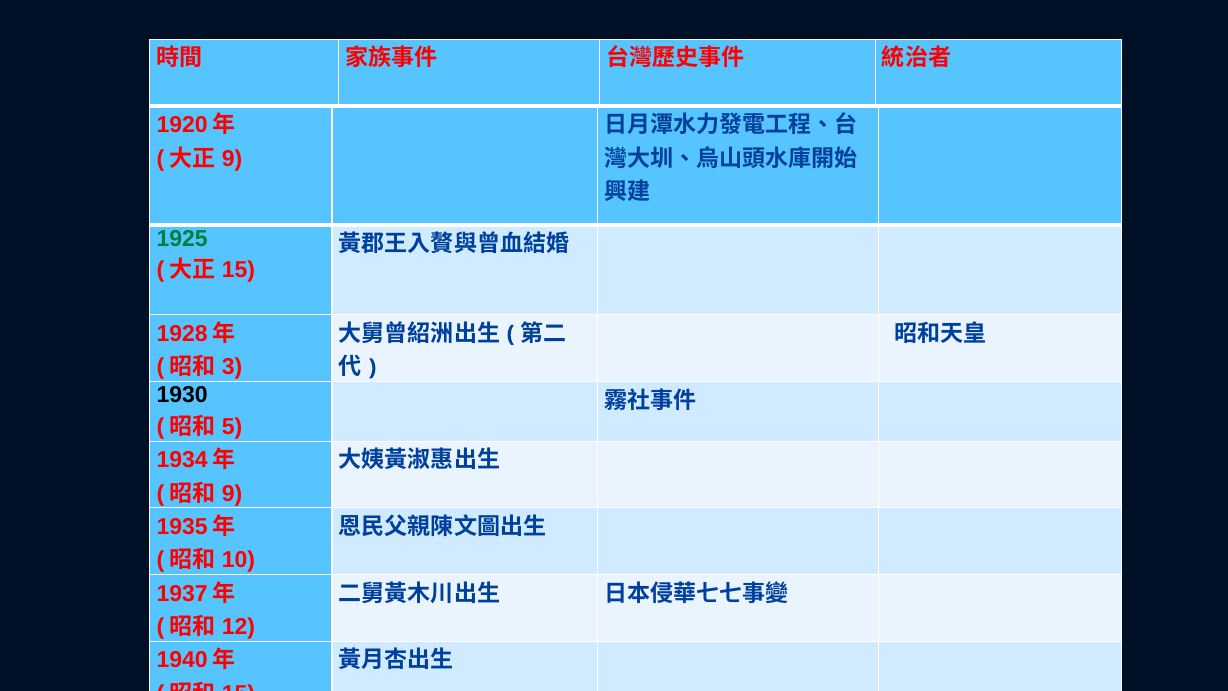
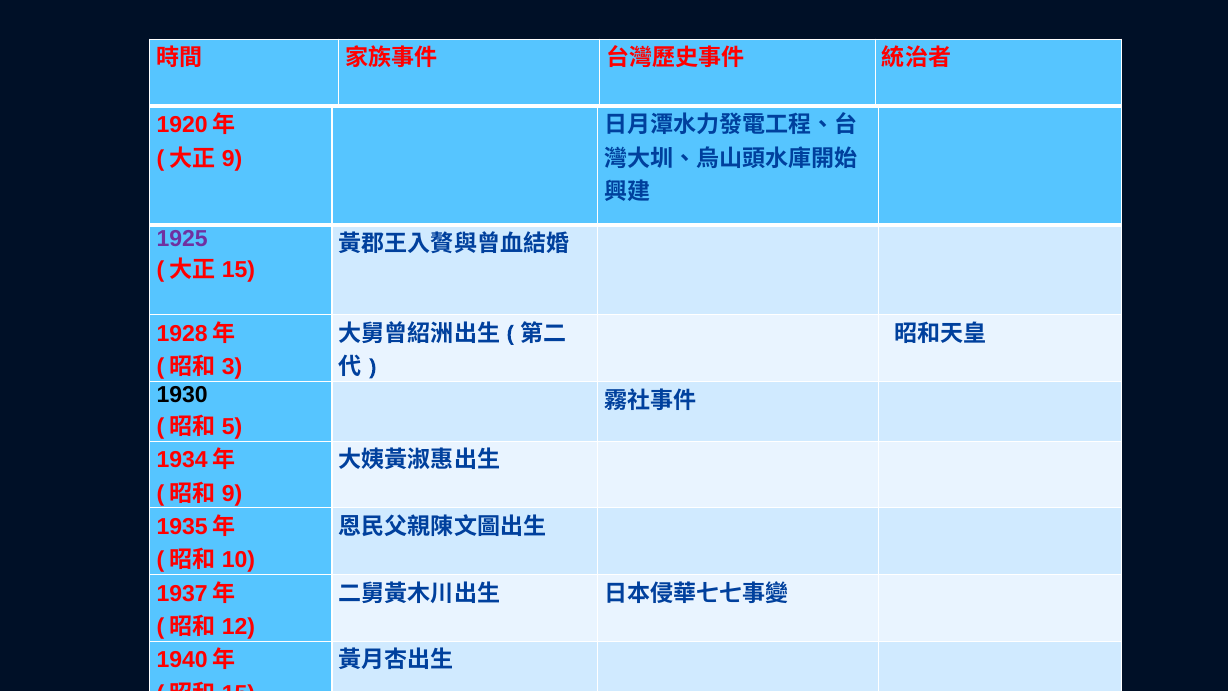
1925 colour: green -> purple
